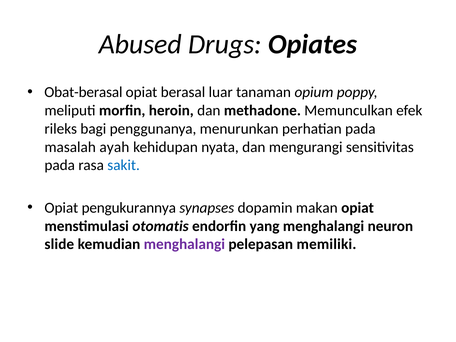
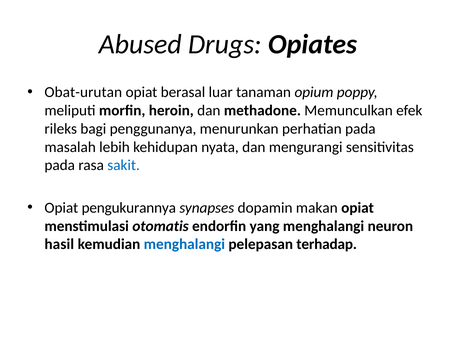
Obat-berasal: Obat-berasal -> Obat-urutan
ayah: ayah -> lebih
slide: slide -> hasil
menghalangi at (184, 244) colour: purple -> blue
memiliki: memiliki -> terhadap
